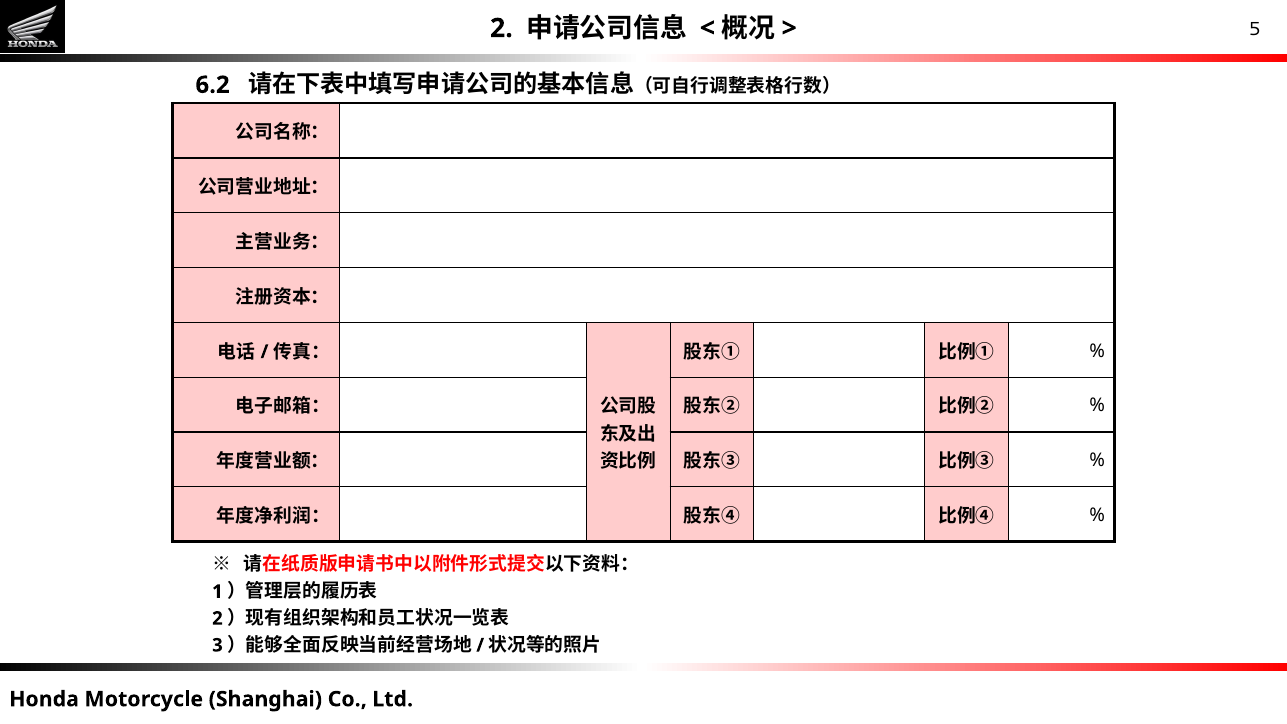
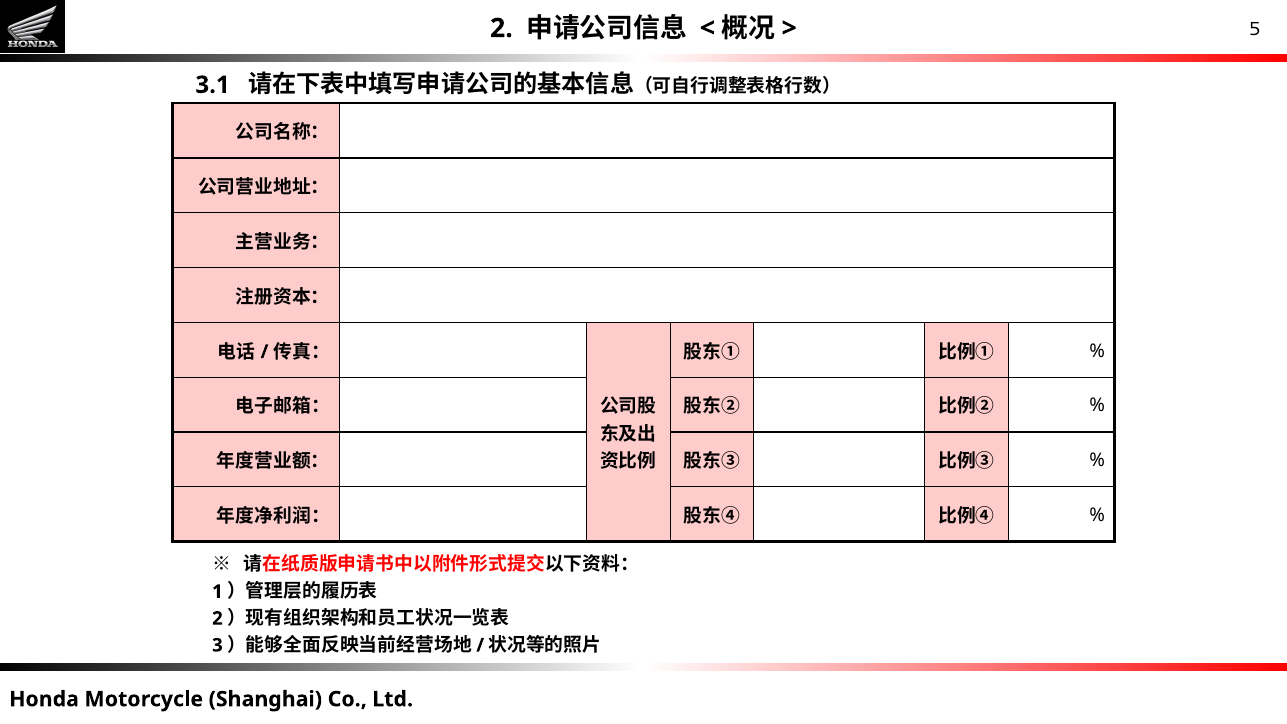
6.2: 6.2 -> 3.1
